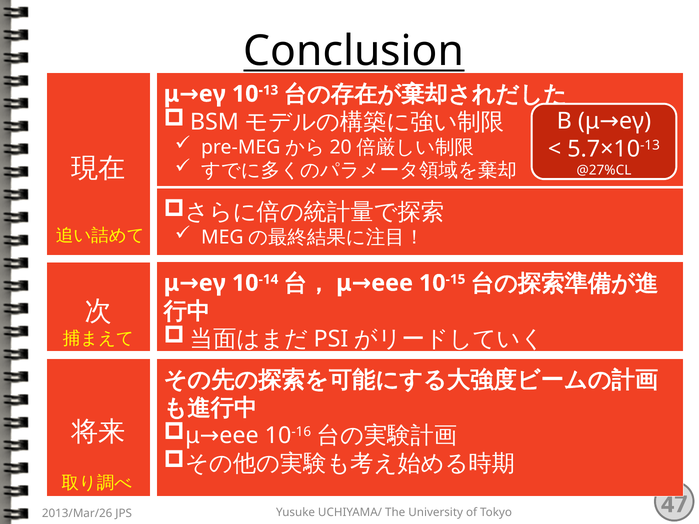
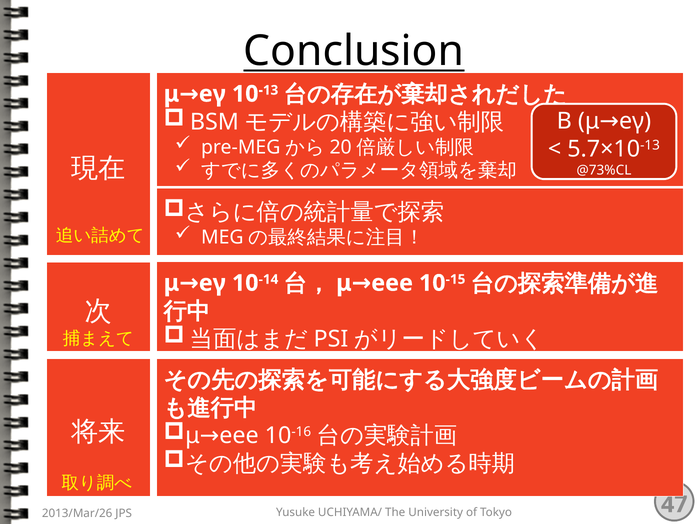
@27%CL: @27%CL -> @73%CL
